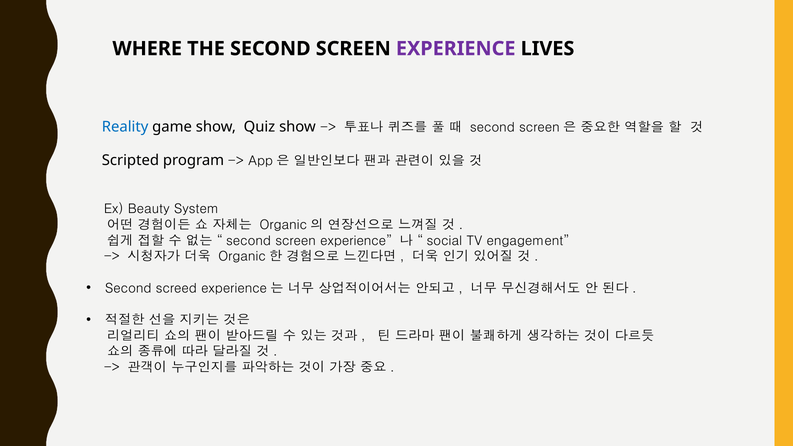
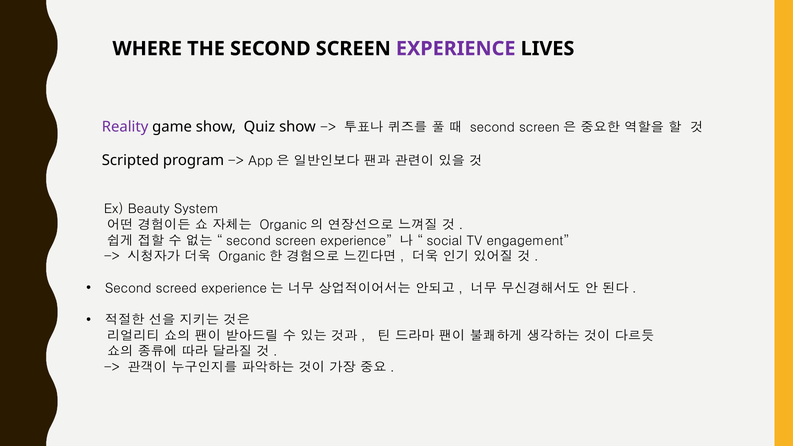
Reality colour: blue -> purple
